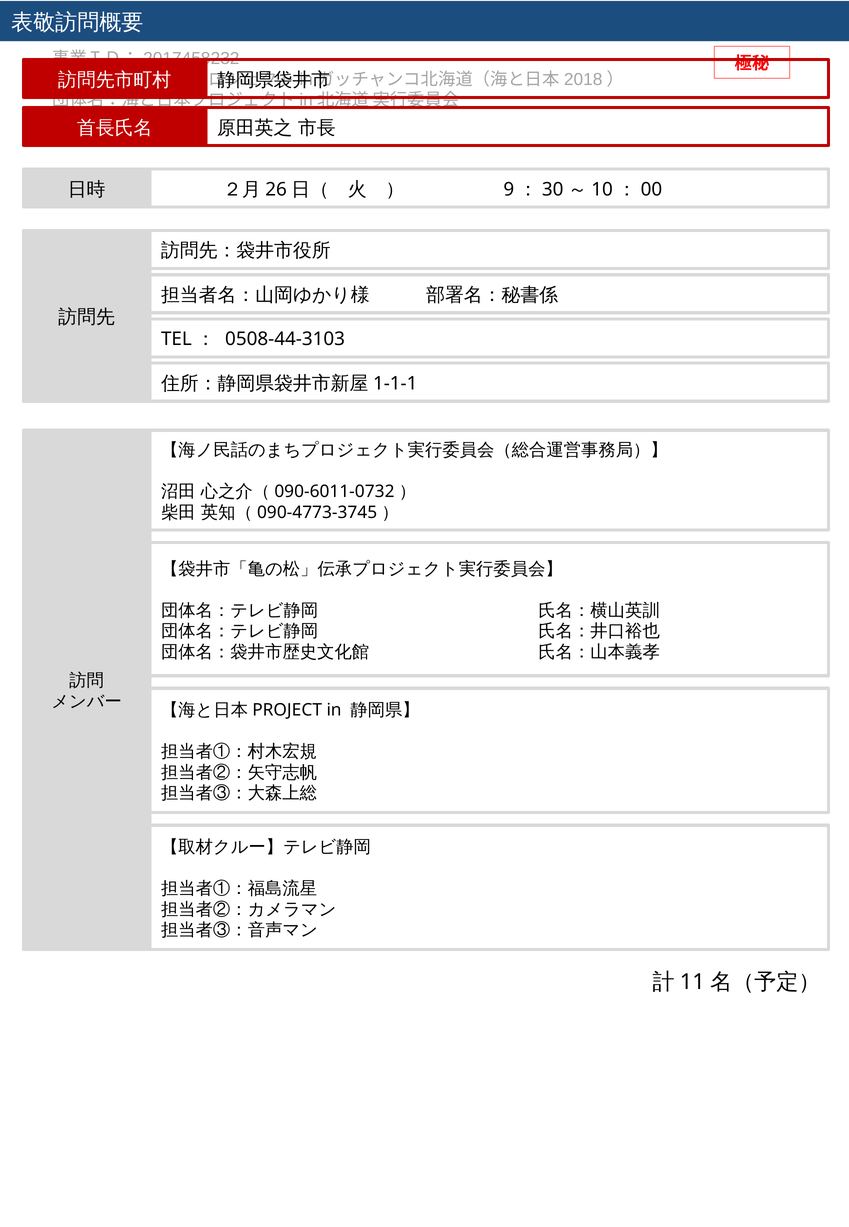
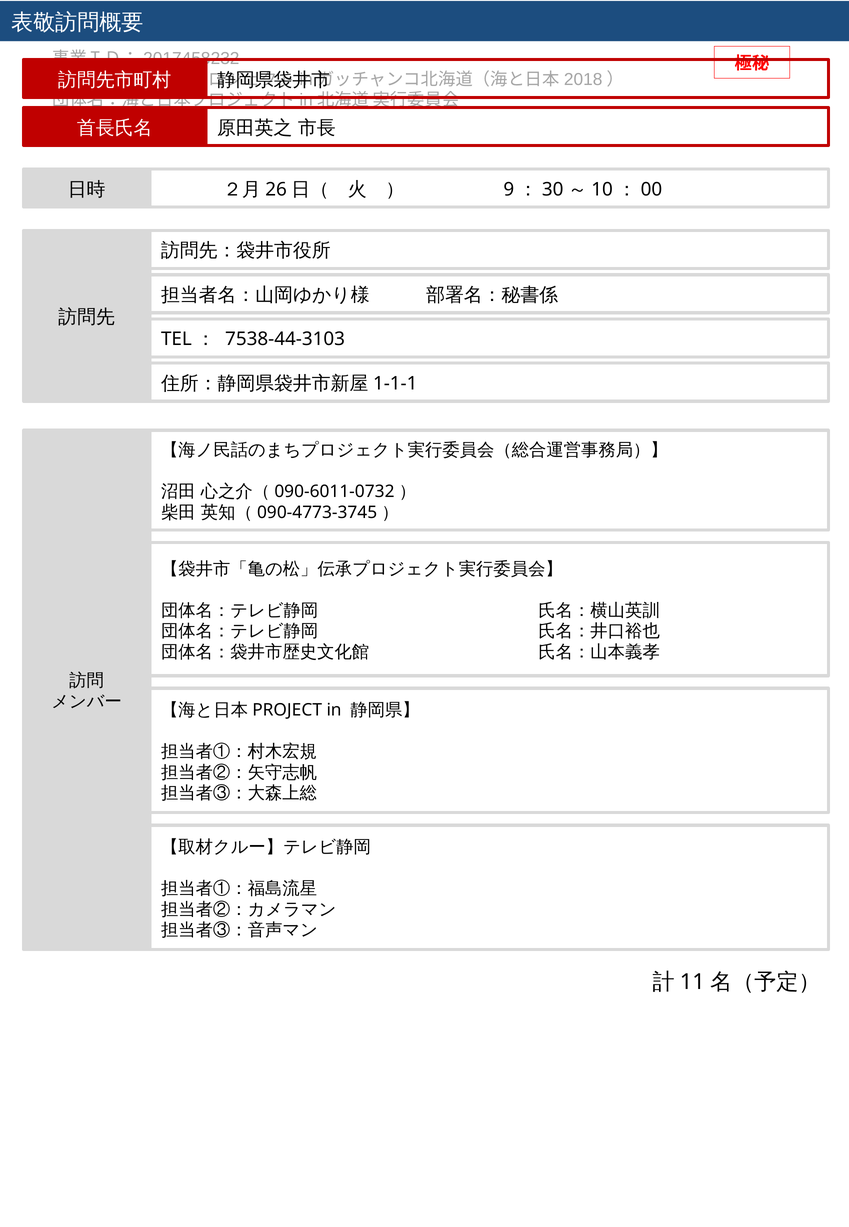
0508-44-3103: 0508-44-3103 -> 7538-44-3103
